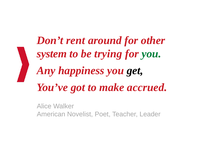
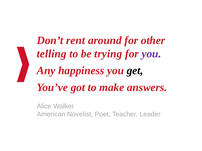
system: system -> telling
you at (151, 54) colour: green -> purple
accrued: accrued -> answers
